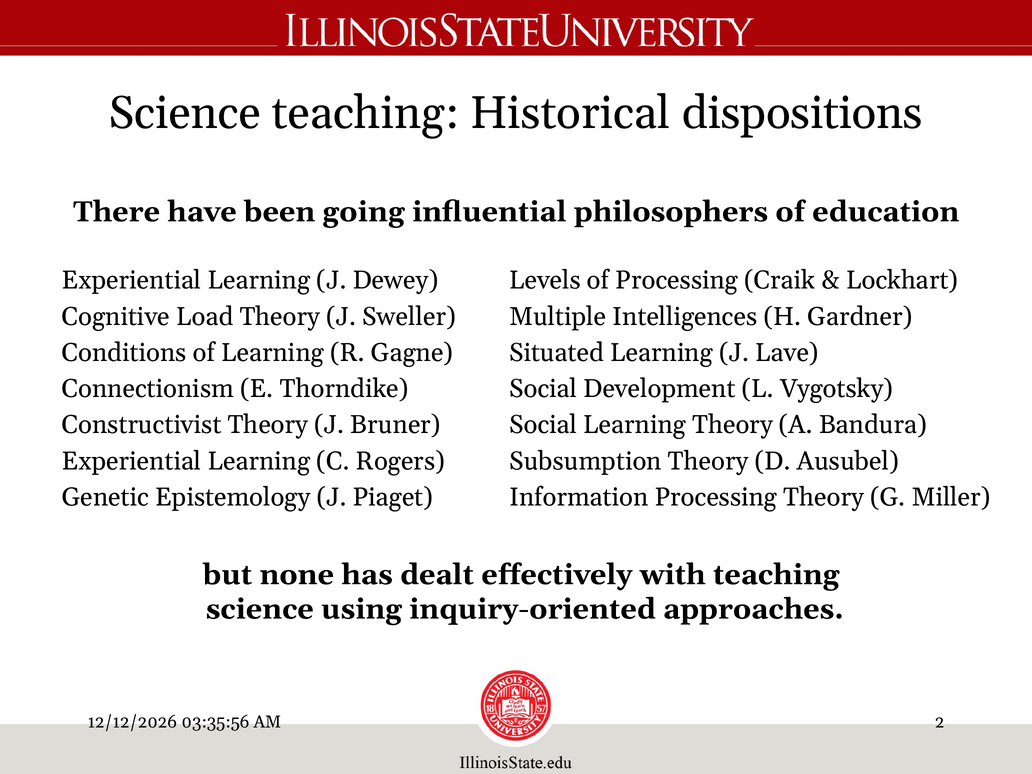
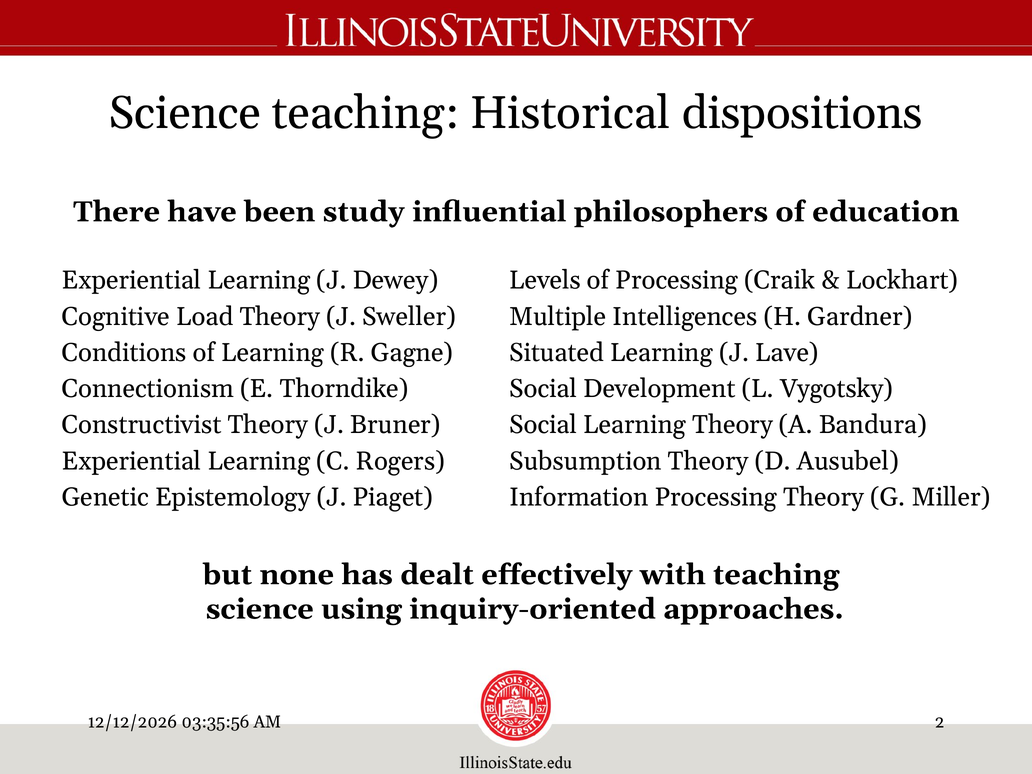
going: going -> study
